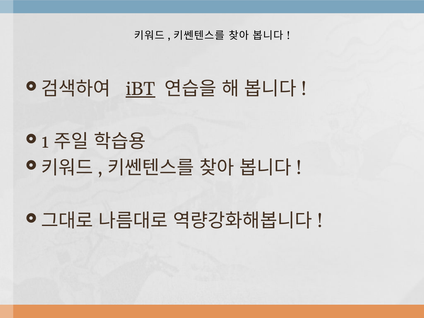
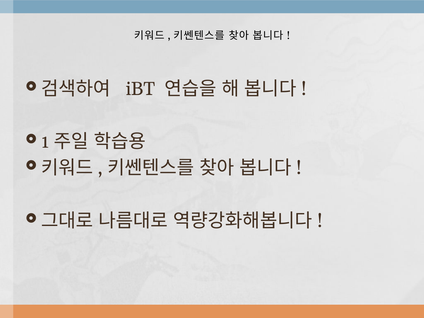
iBT underline: present -> none
